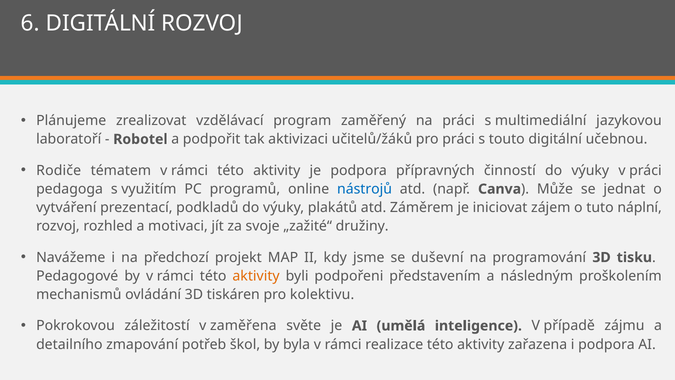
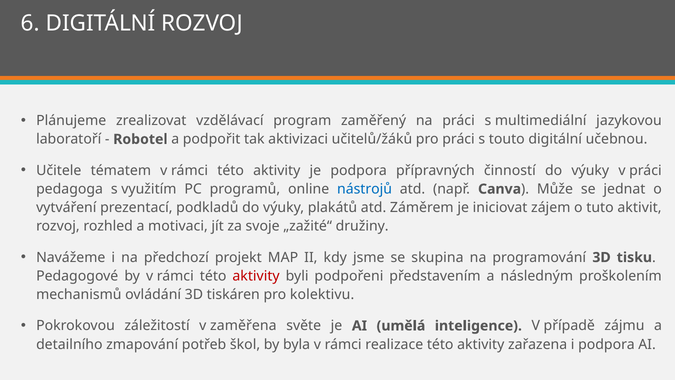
Rodiče: Rodiče -> Učitele
náplní: náplní -> aktivit
duševní: duševní -> skupina
aktivity at (256, 276) colour: orange -> red
